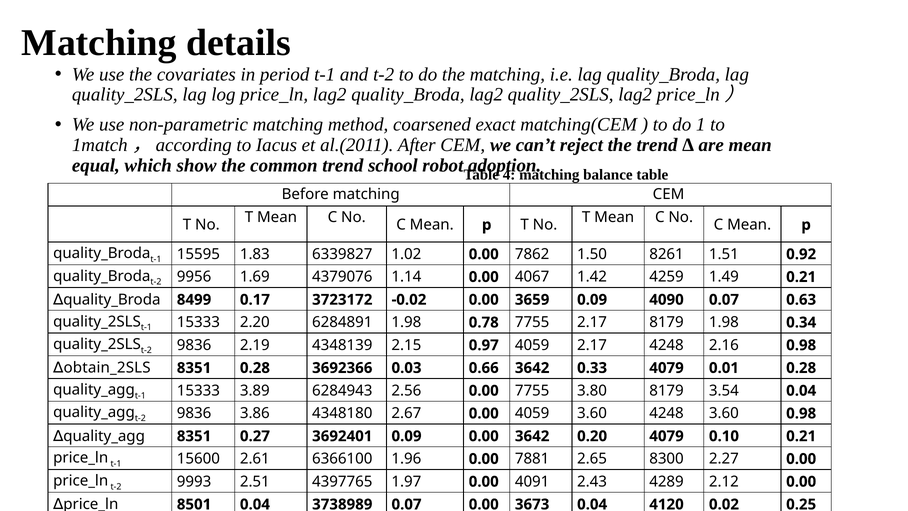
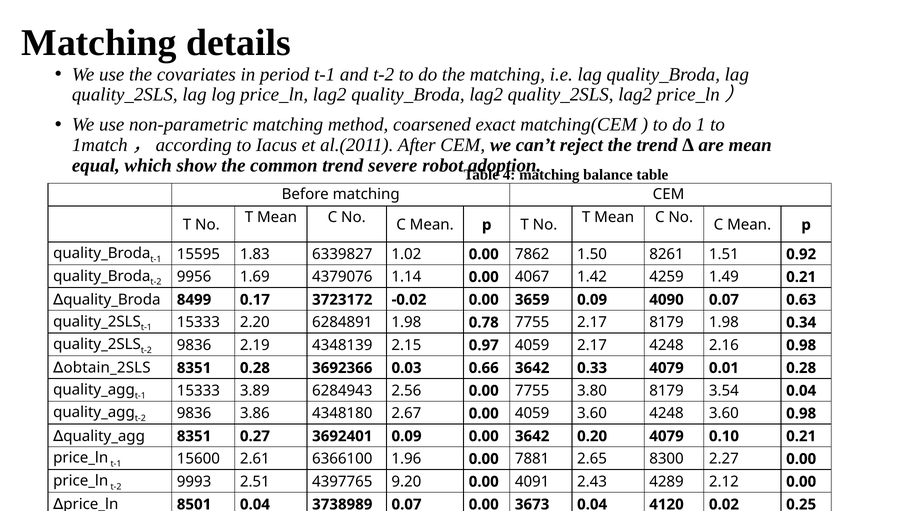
school: school -> severe
1.97: 1.97 -> 9.20
